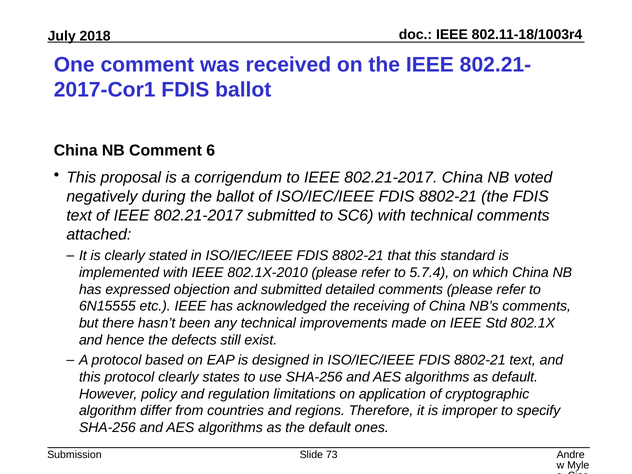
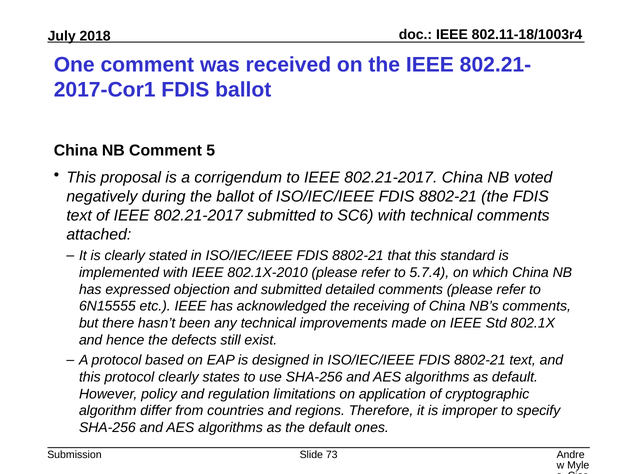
6: 6 -> 5
